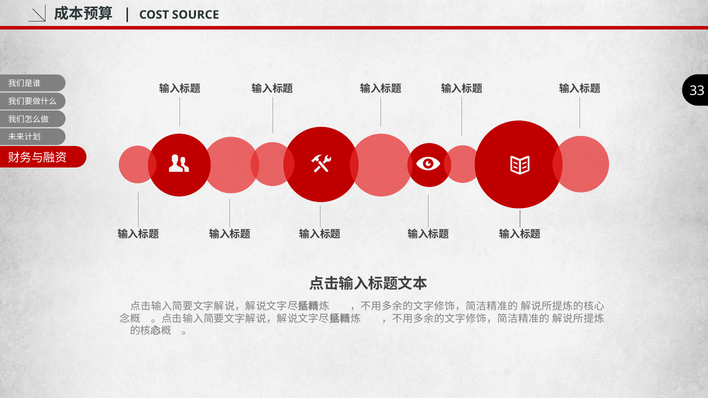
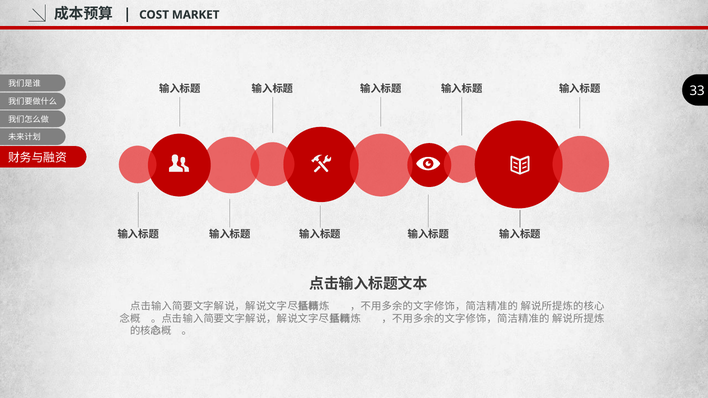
SOURCE: SOURCE -> MARKET
